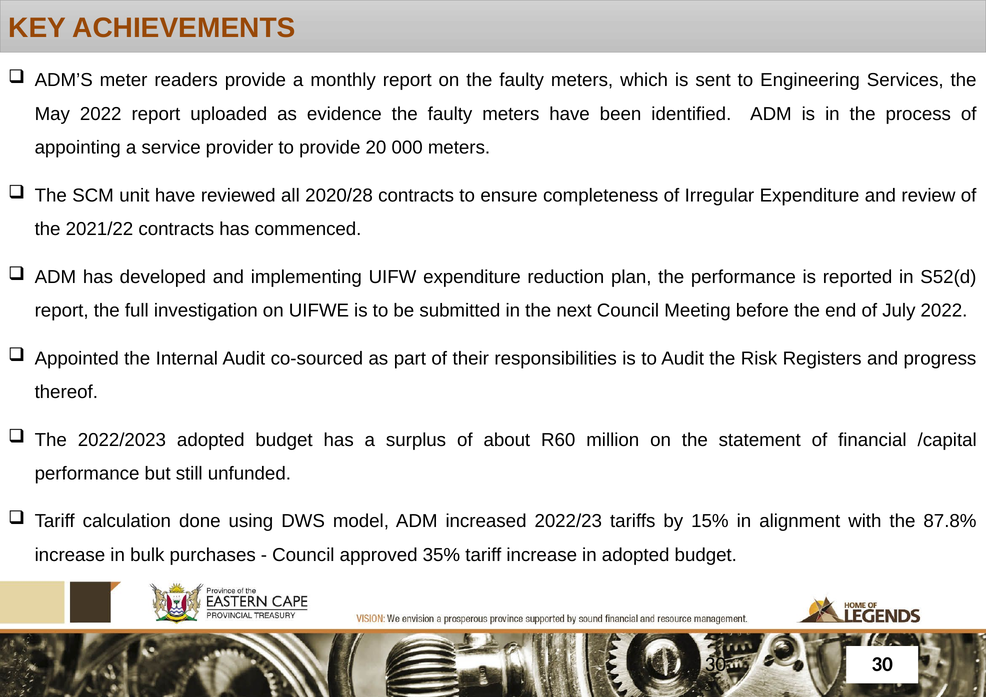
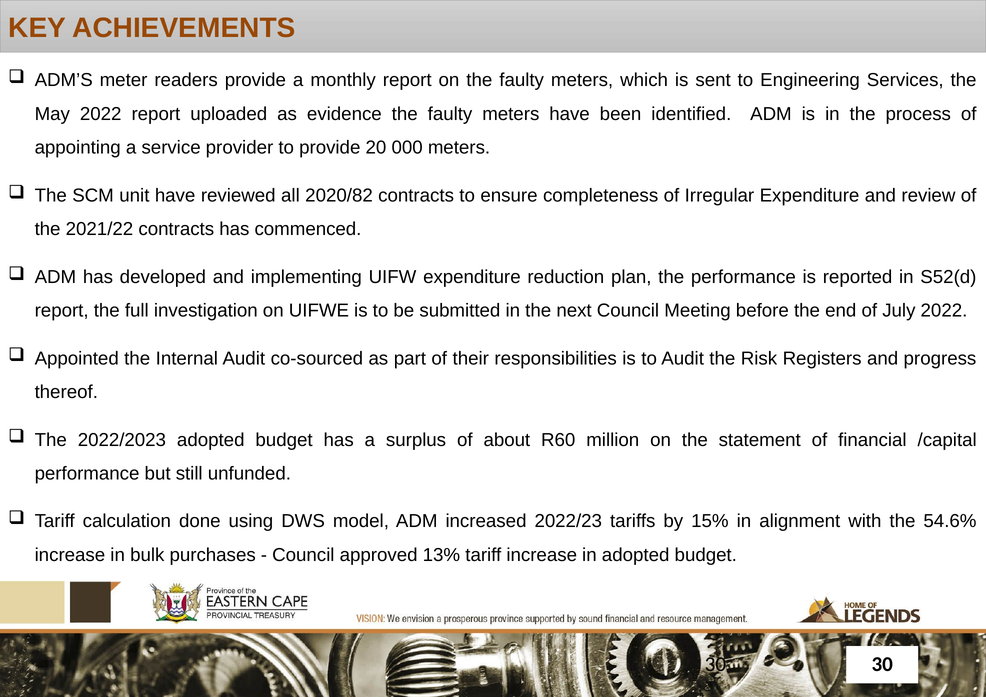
2020/28: 2020/28 -> 2020/82
87.8%: 87.8% -> 54.6%
35%: 35% -> 13%
